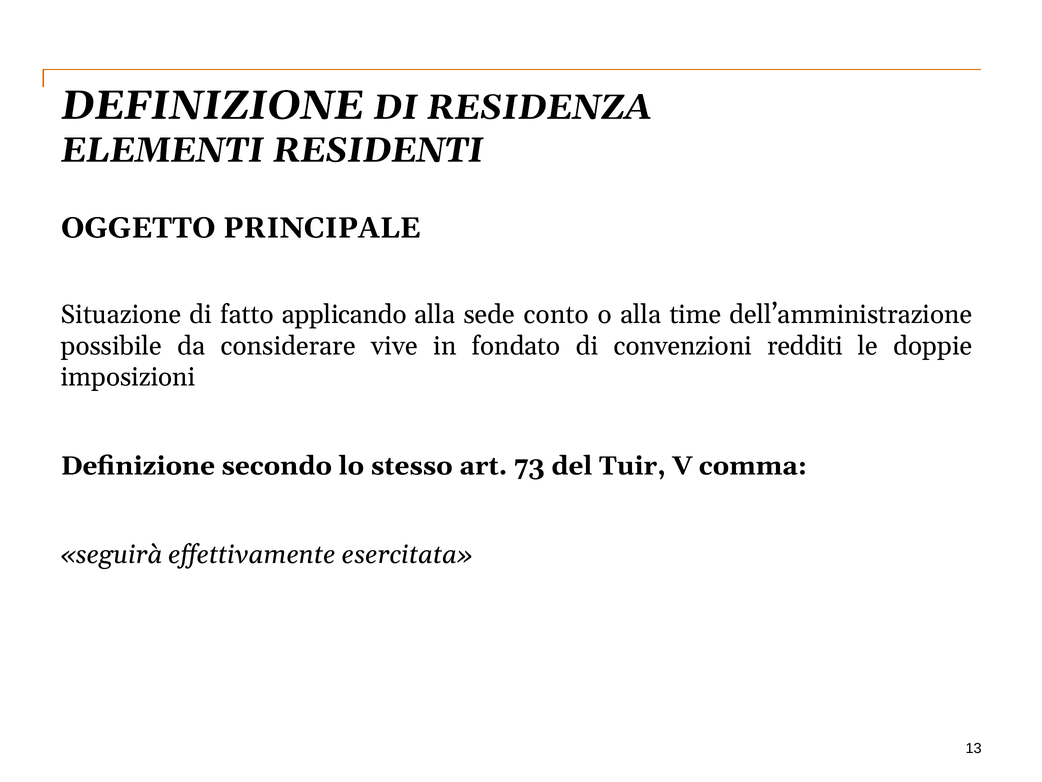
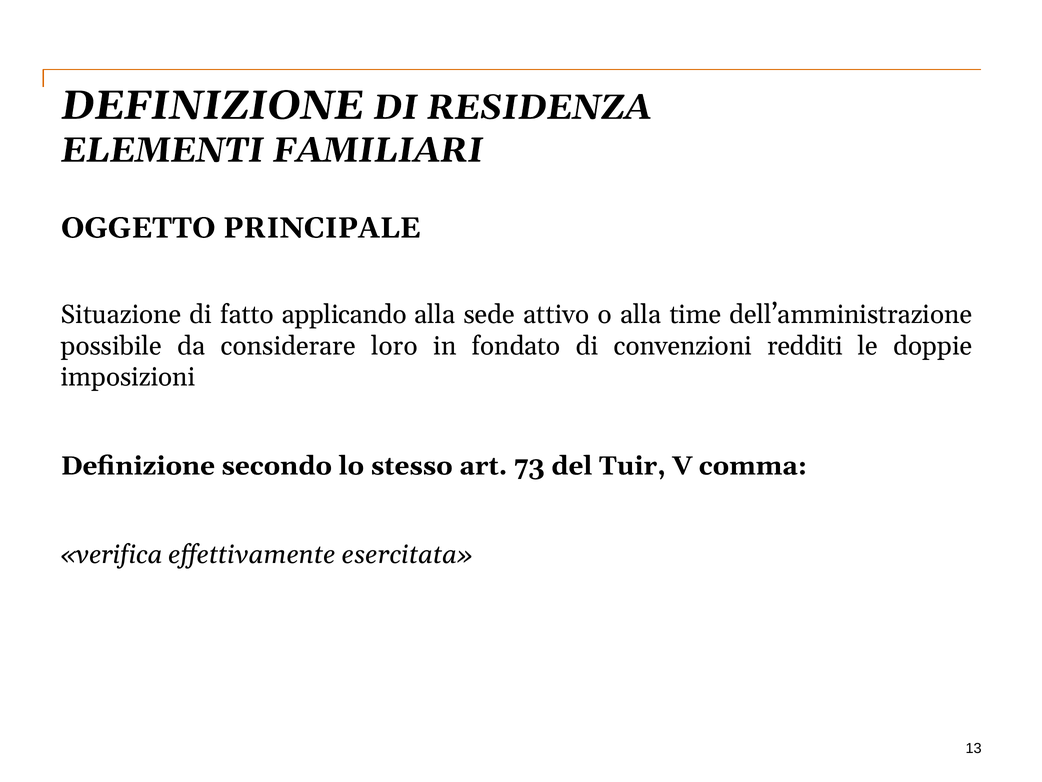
RESIDENTI: RESIDENTI -> FAMILIARI
conto: conto -> attivo
vive: vive -> loro
seguirà: seguirà -> verifica
